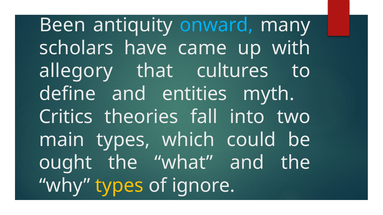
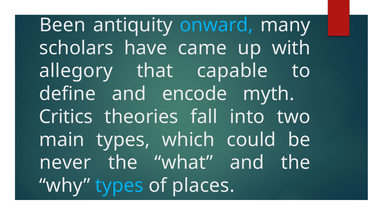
cultures: cultures -> capable
entities: entities -> encode
ought: ought -> never
types at (119, 186) colour: yellow -> light blue
ignore: ignore -> places
